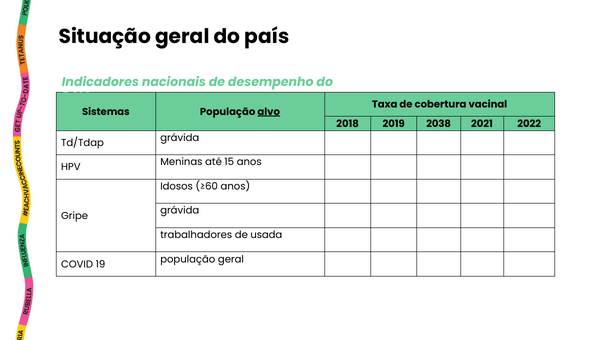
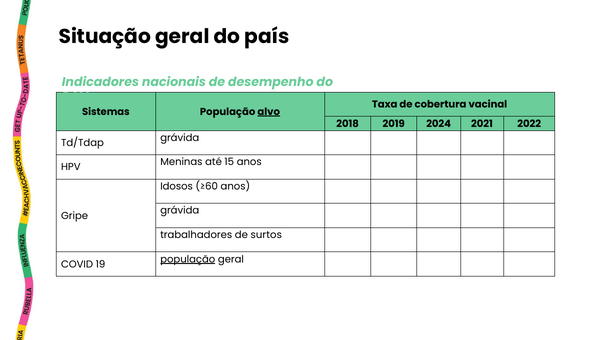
2038: 2038 -> 2024
usada: usada -> surtos
população at (188, 259) underline: none -> present
